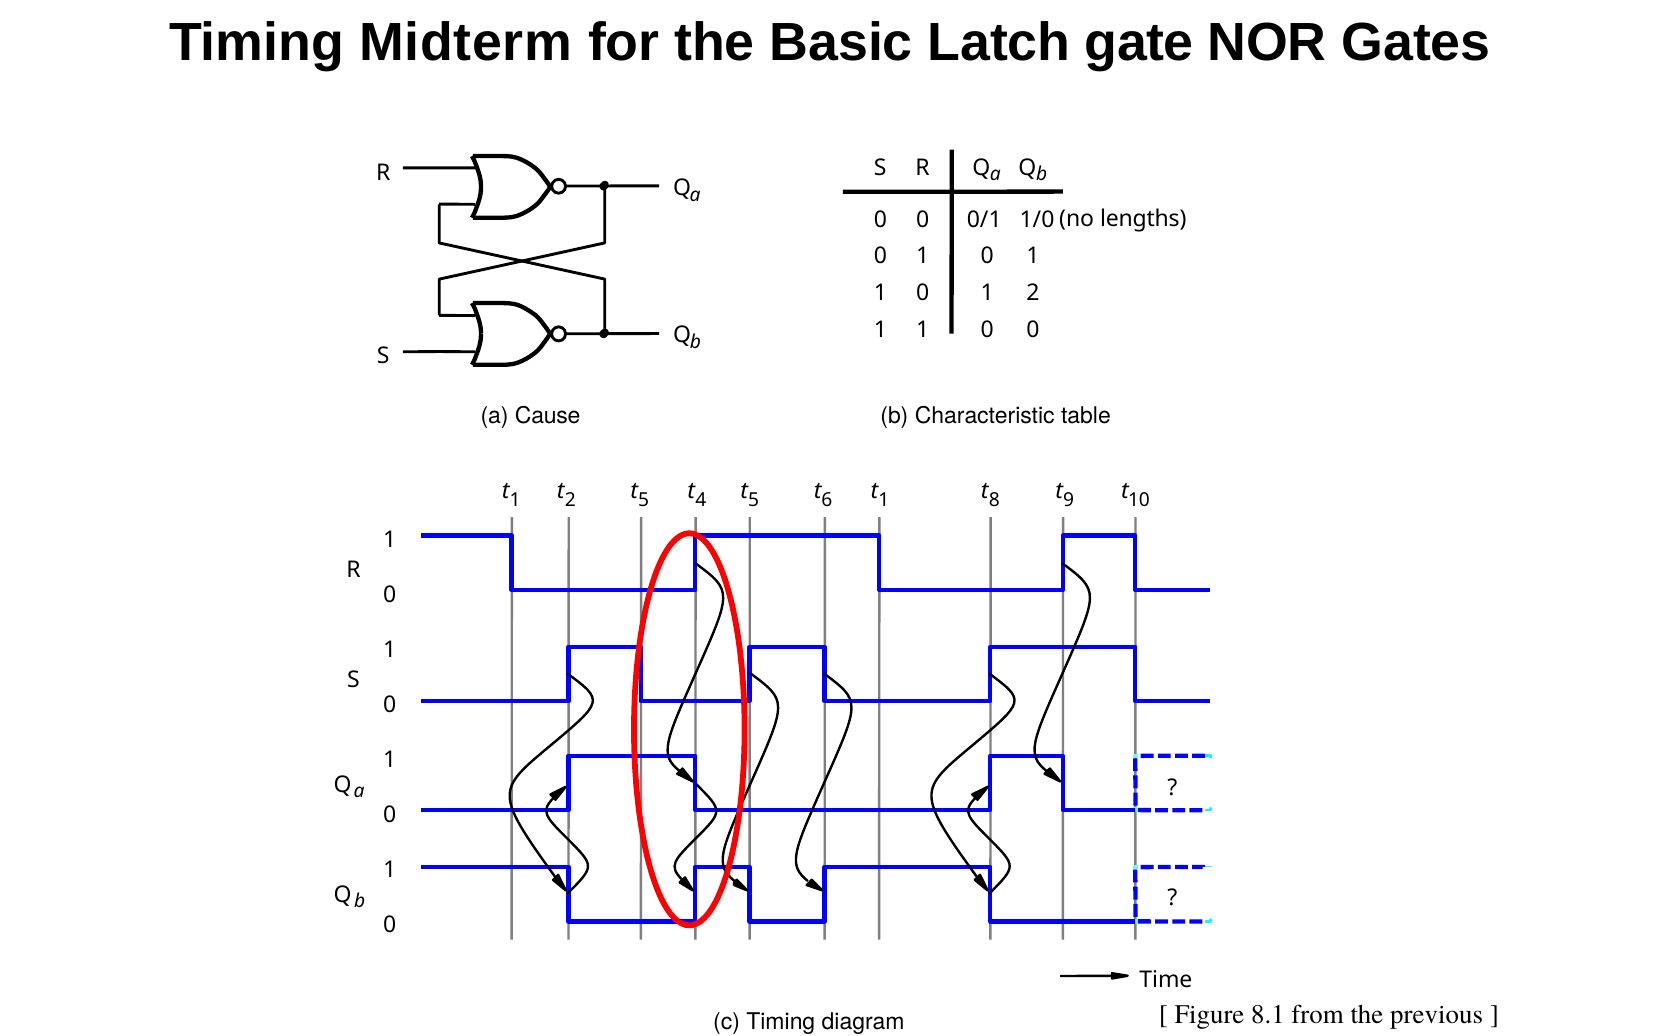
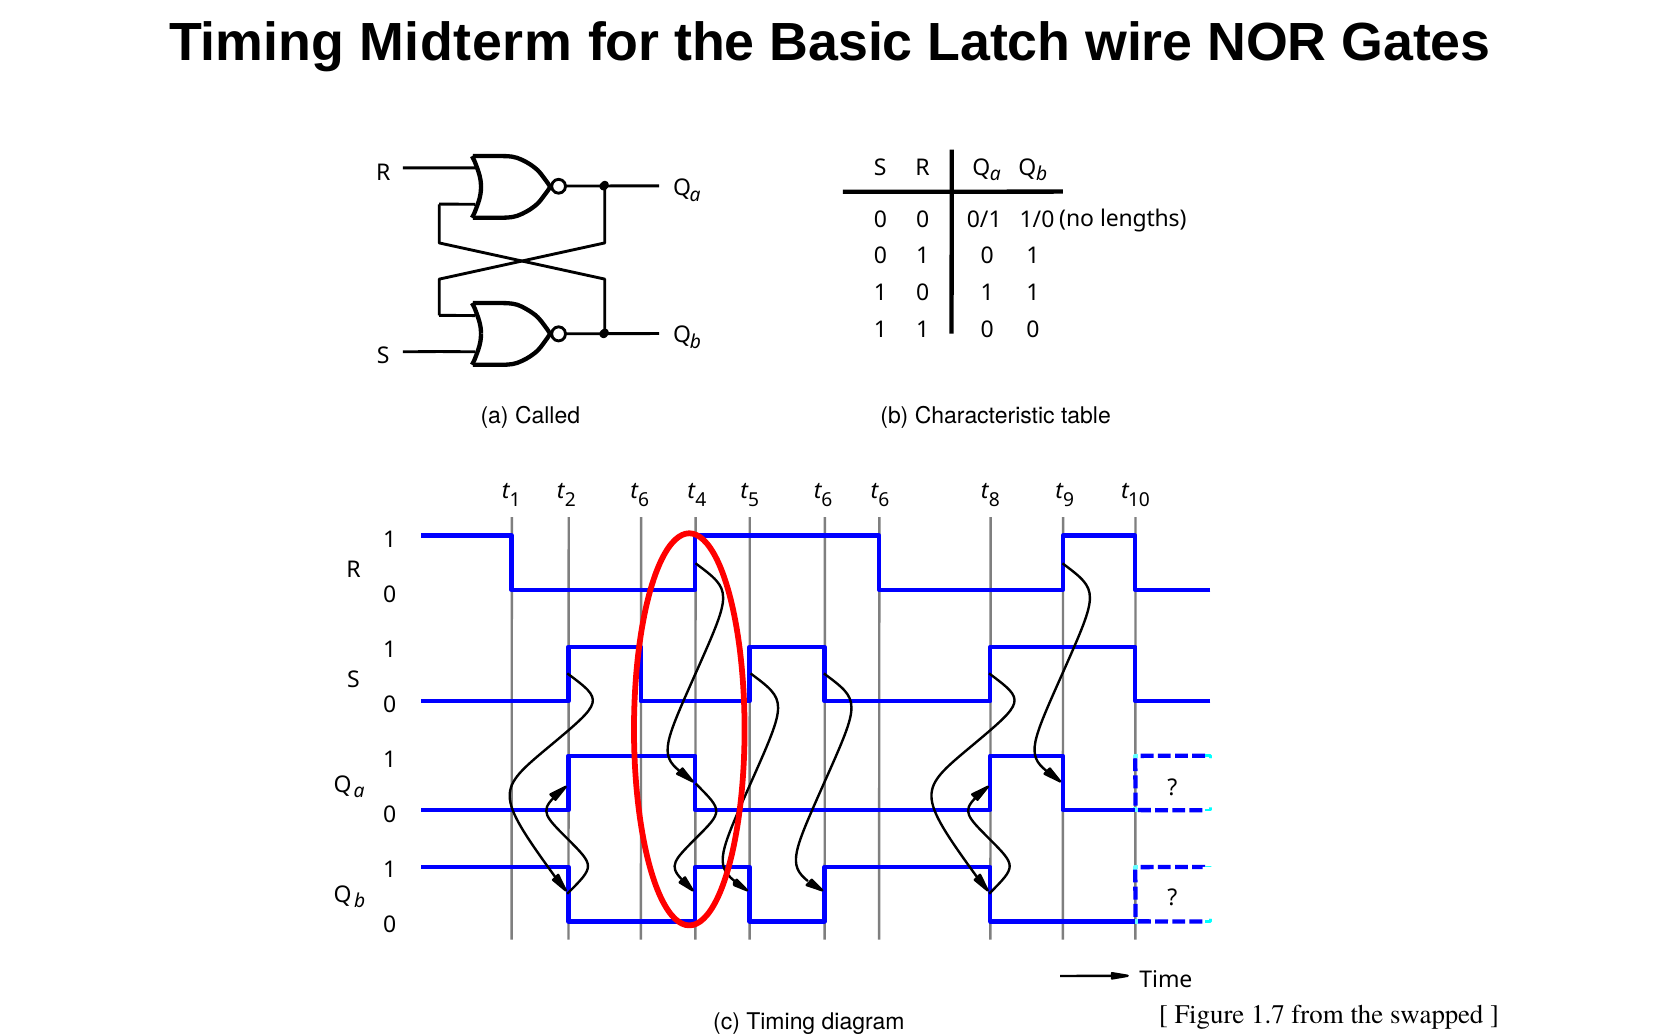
gate: gate -> wire
2 at (1033, 293): 2 -> 1
Cause: Cause -> Called
2 t 5: 5 -> 6
6 t 1: 1 -> 6
8.1: 8.1 -> 1.7
previous: previous -> swapped
